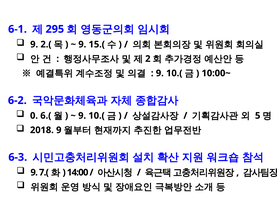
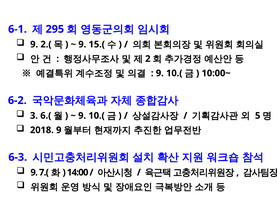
0: 0 -> 3
